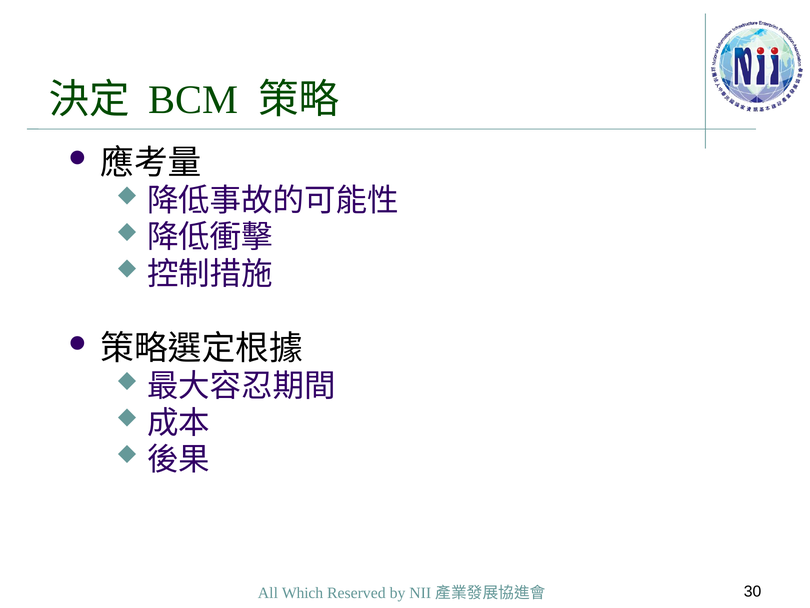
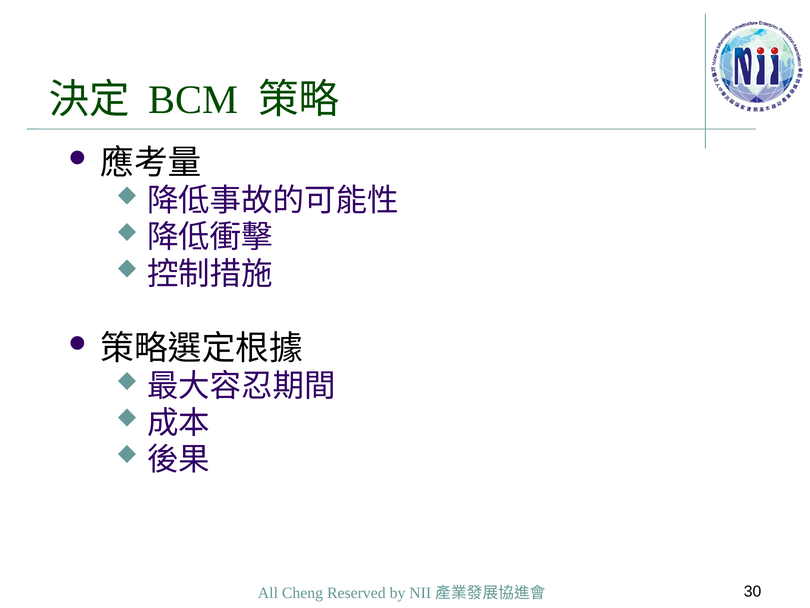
Which: Which -> Cheng
